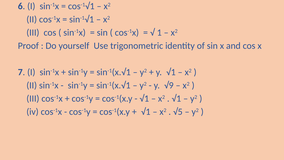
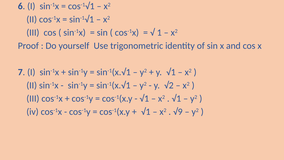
√9: √9 -> √2
√5: √5 -> √9
